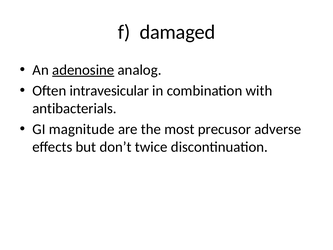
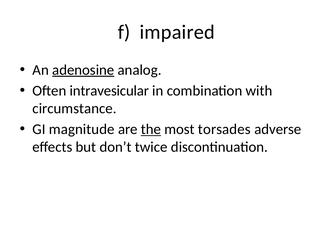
damaged: damaged -> impaired
antibacterials: antibacterials -> circumstance
the underline: none -> present
precusor: precusor -> torsades
